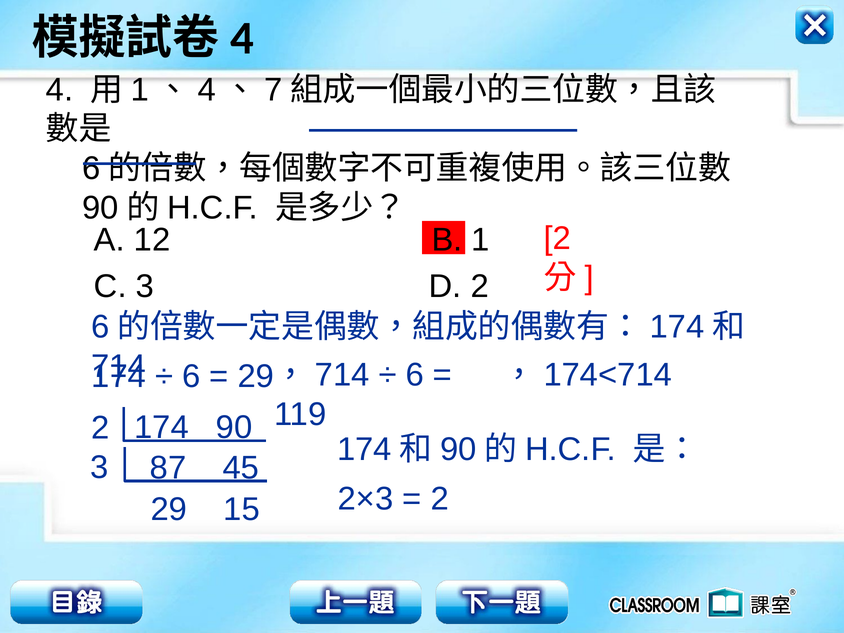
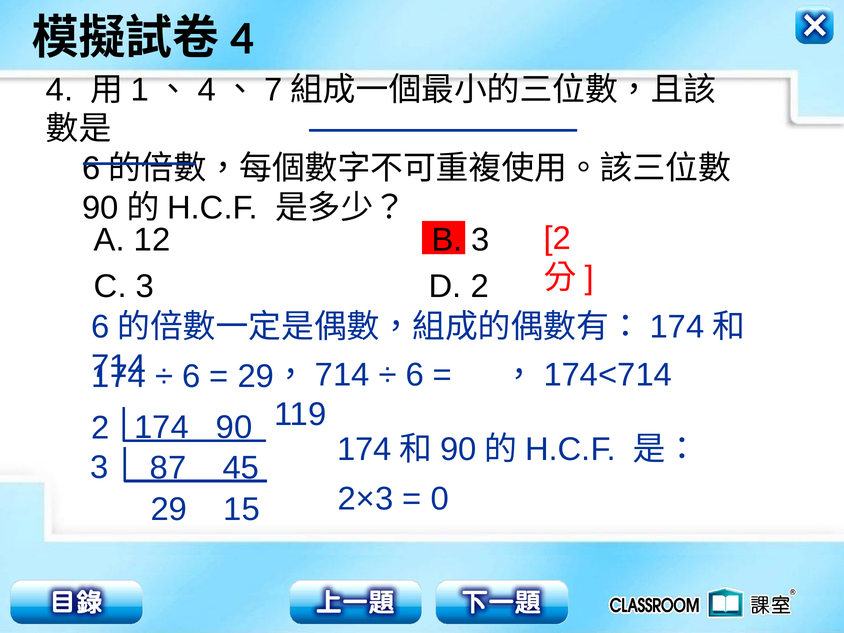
B 1: 1 -> 3
2 at (440, 499): 2 -> 0
